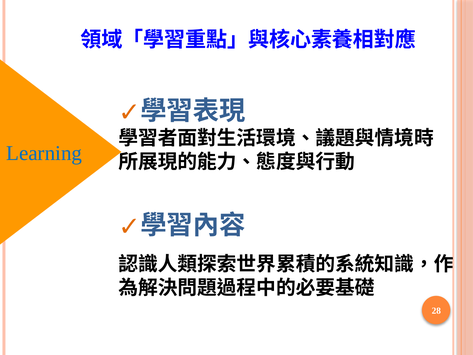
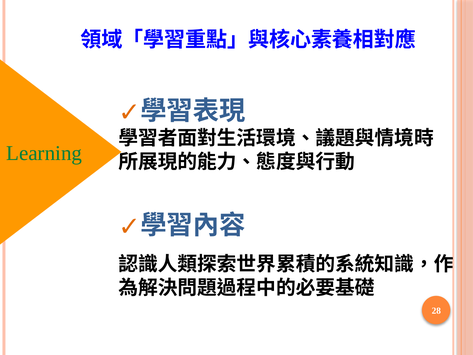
Learning colour: blue -> green
